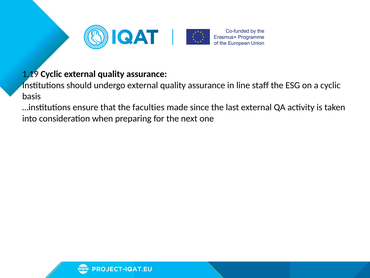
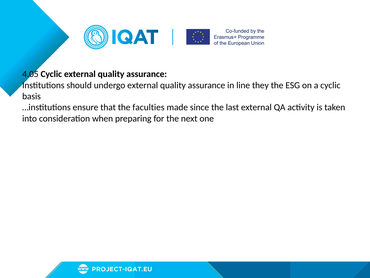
1.19: 1.19 -> 4.05
staff: staff -> they
